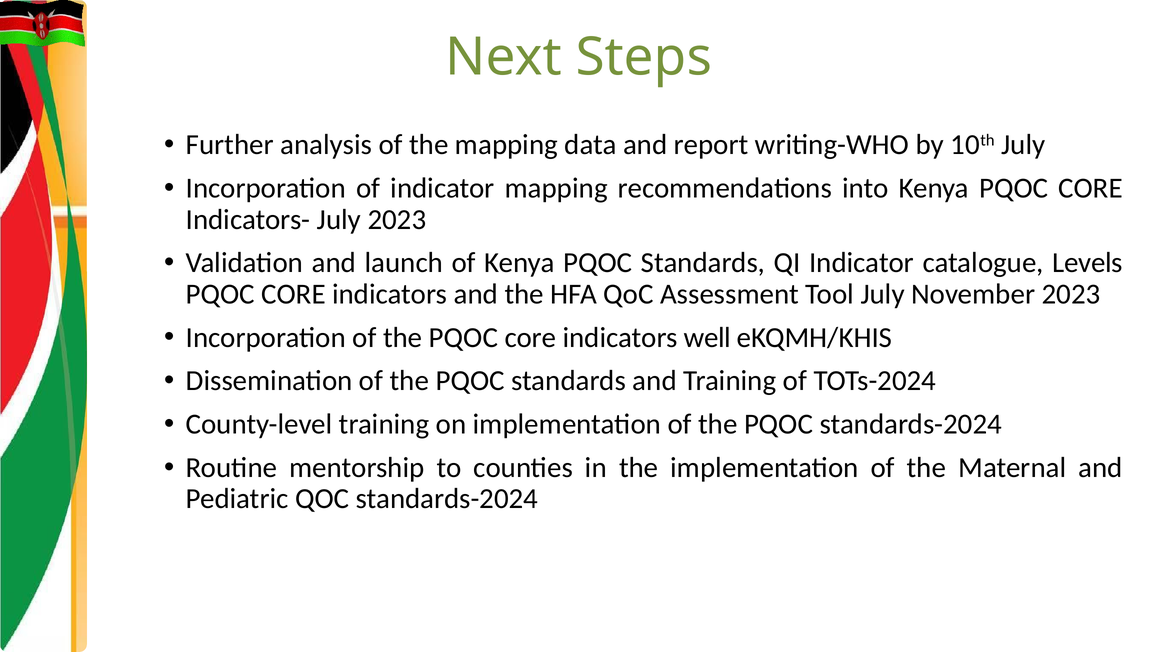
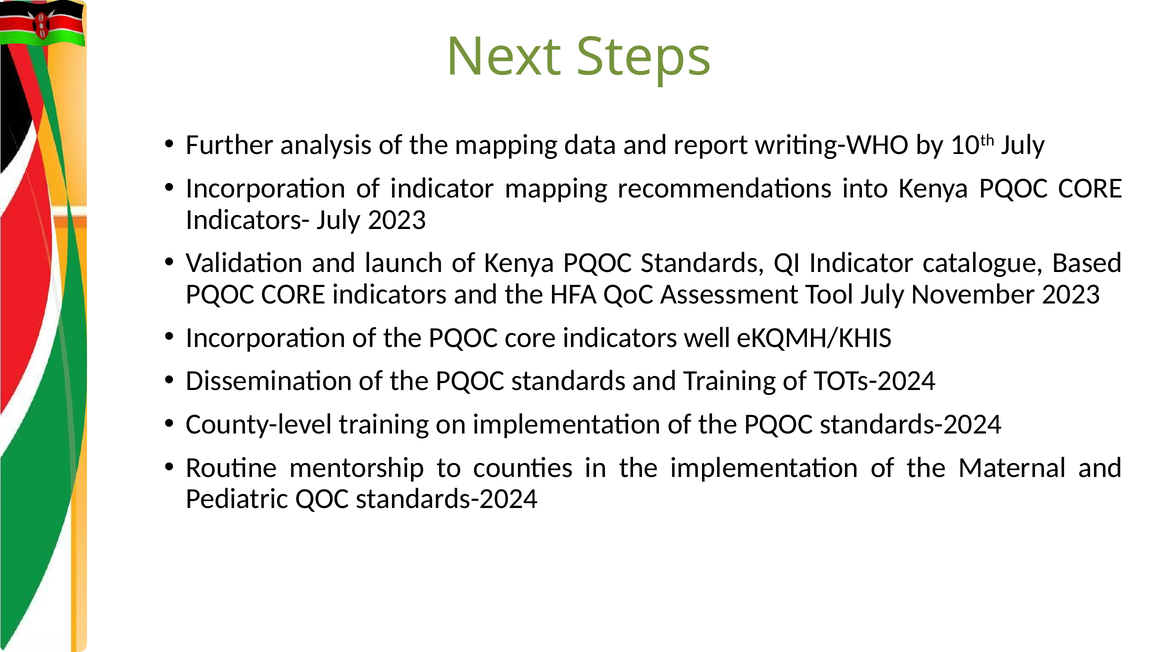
Levels: Levels -> Based
